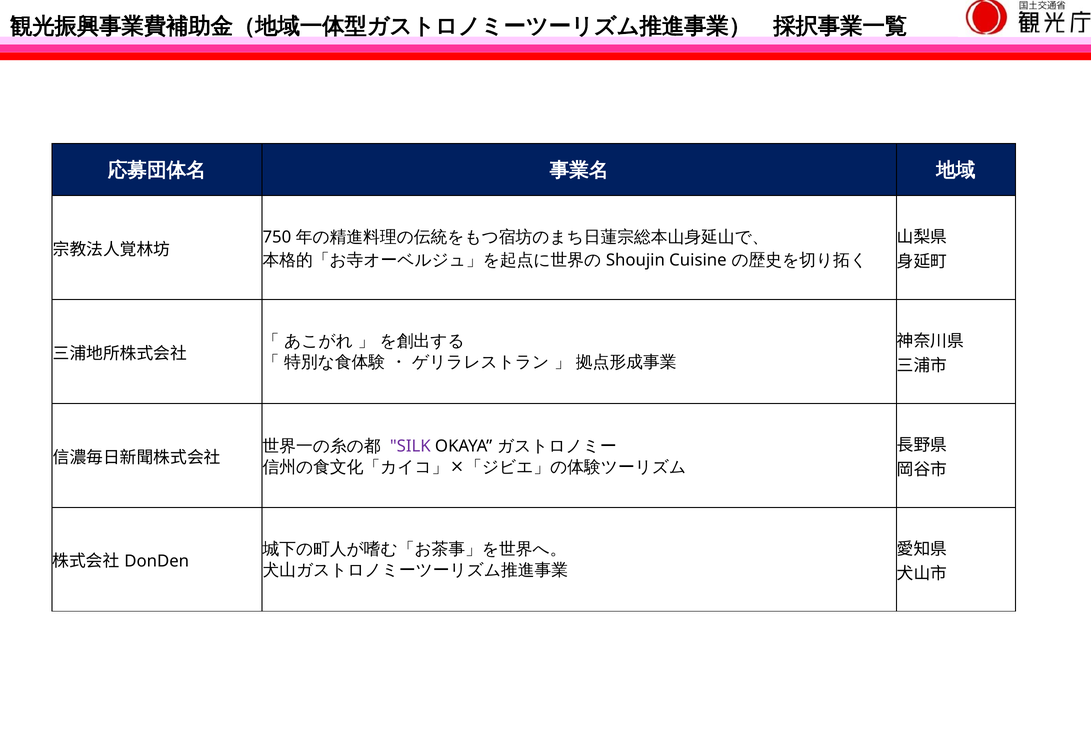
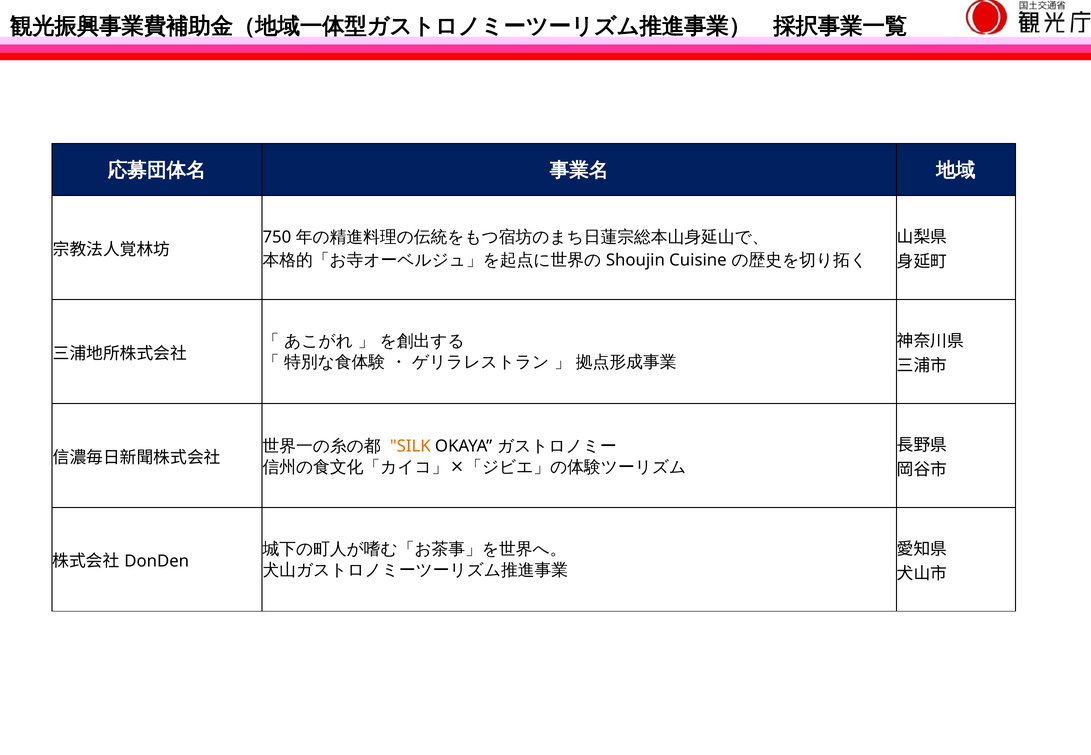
SILK colour: purple -> orange
